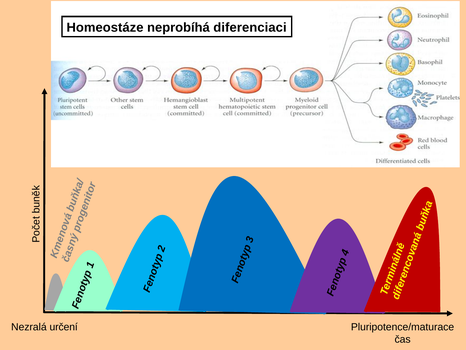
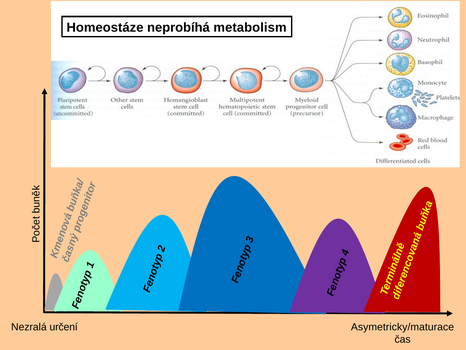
diferenciaci: diferenciaci -> metabolism
Pluripotence/maturace: Pluripotence/maturace -> Asymetricky/maturace
